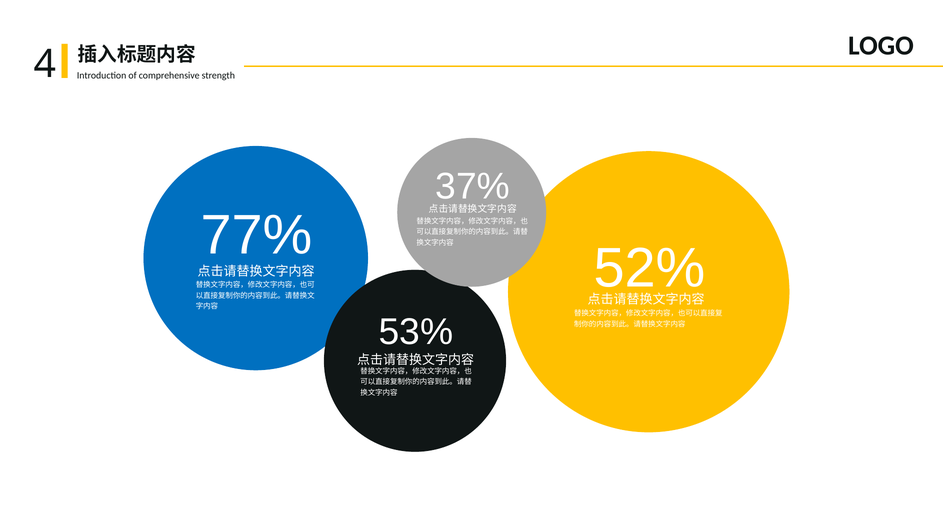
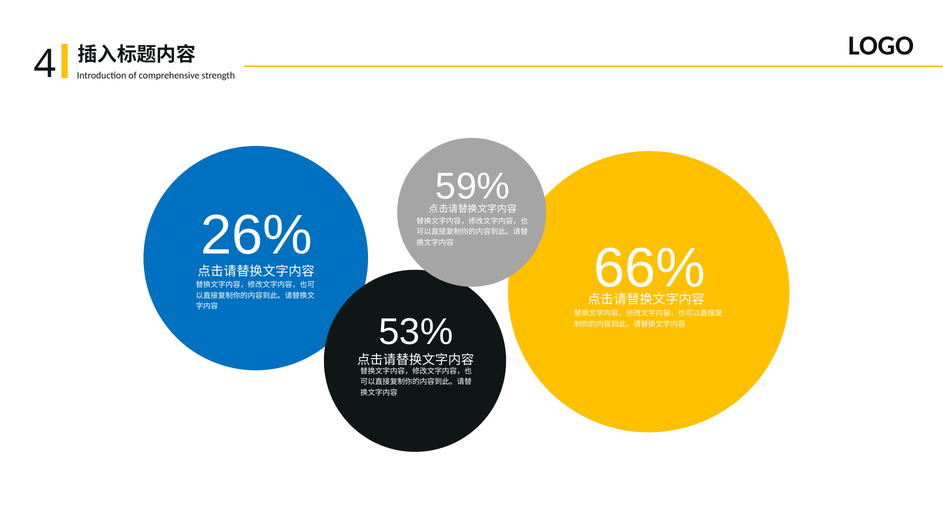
37%: 37% -> 59%
77%: 77% -> 26%
52%: 52% -> 66%
